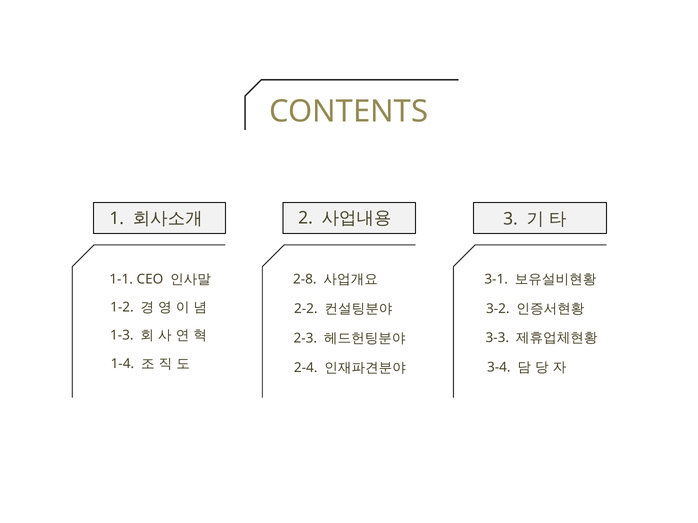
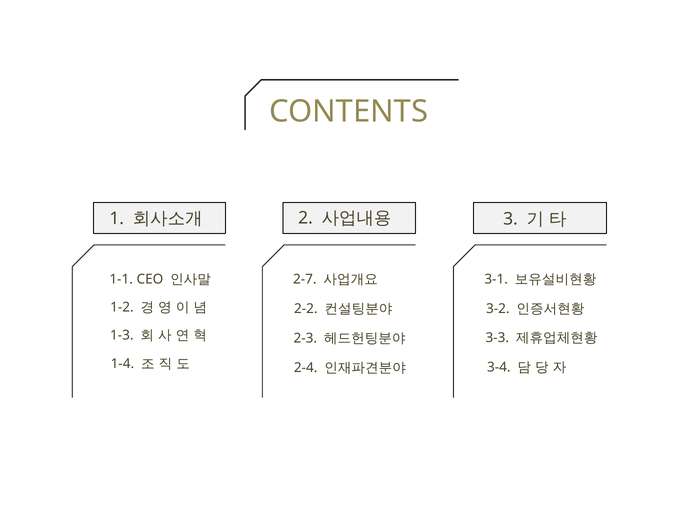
2-8: 2-8 -> 2-7
